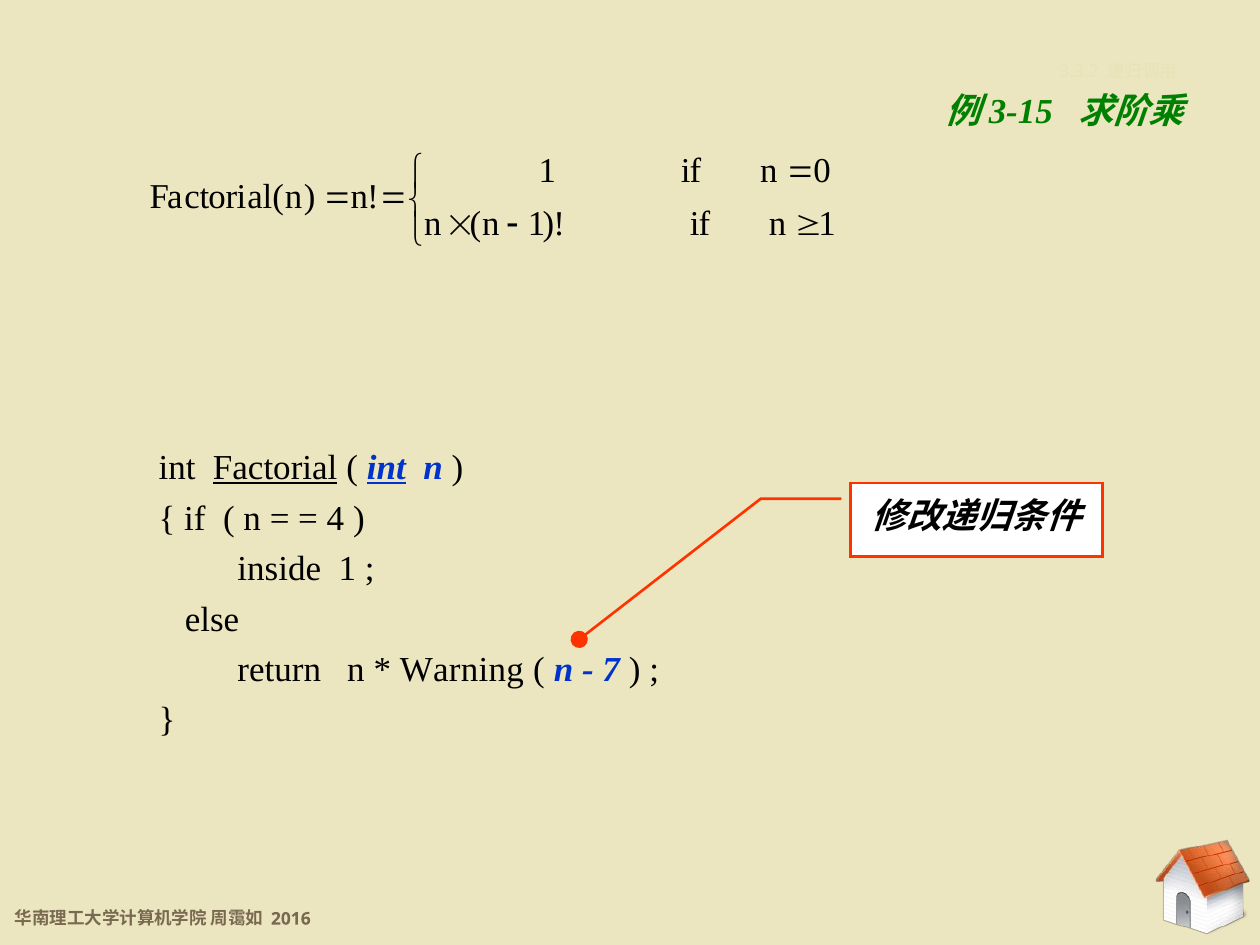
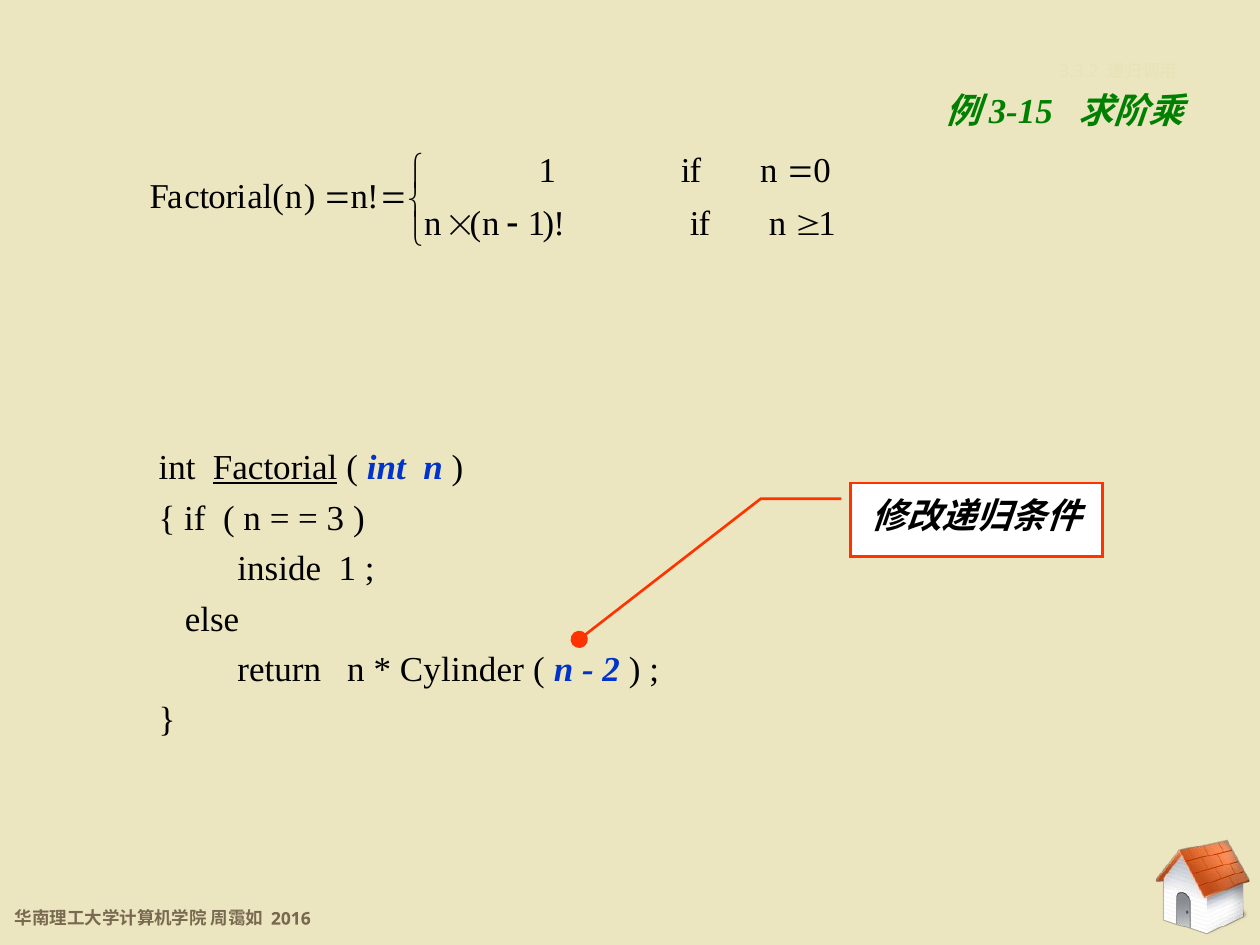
int at (386, 468) underline: present -> none
4: 4 -> 3
Warning: Warning -> Cylinder
7: 7 -> 2
